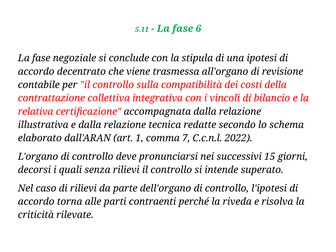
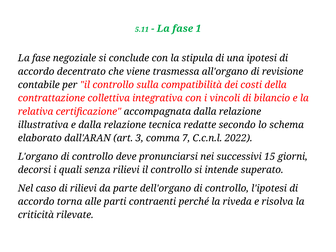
6: 6 -> 1
1: 1 -> 3
